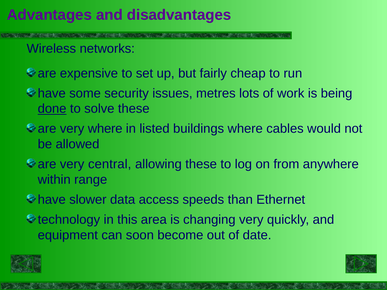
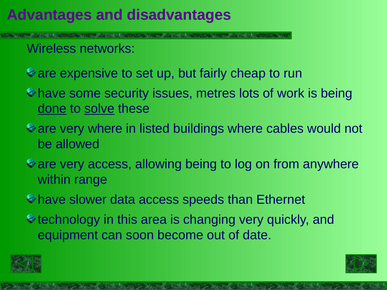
solve underline: none -> present
very central: central -> access
allowing these: these -> being
